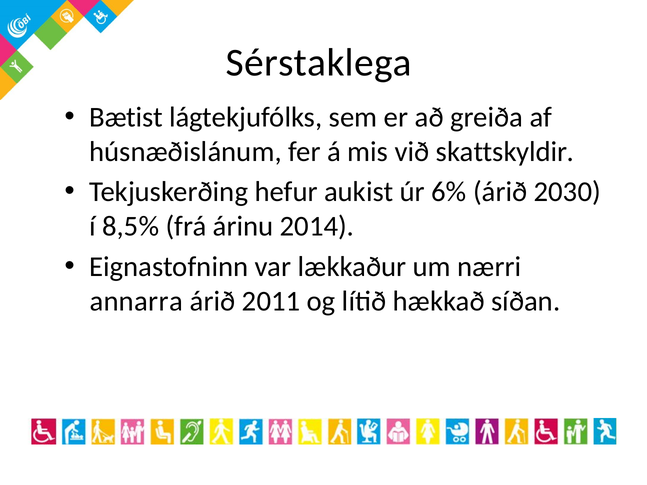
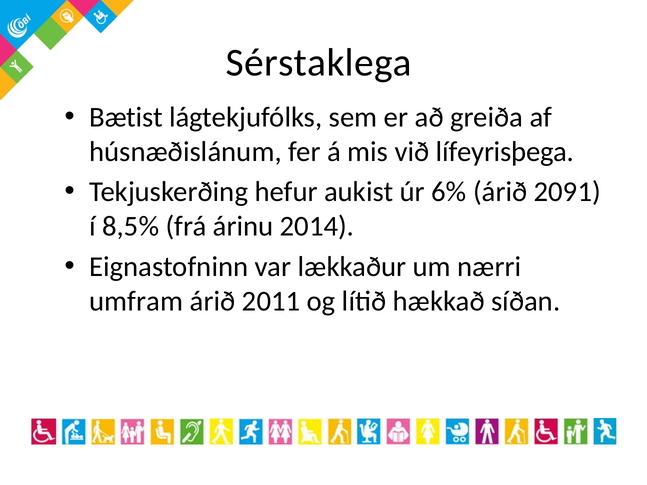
skattskyldir: skattskyldir -> lífeyrisþega
2030: 2030 -> 2091
annarra: annarra -> umfram
